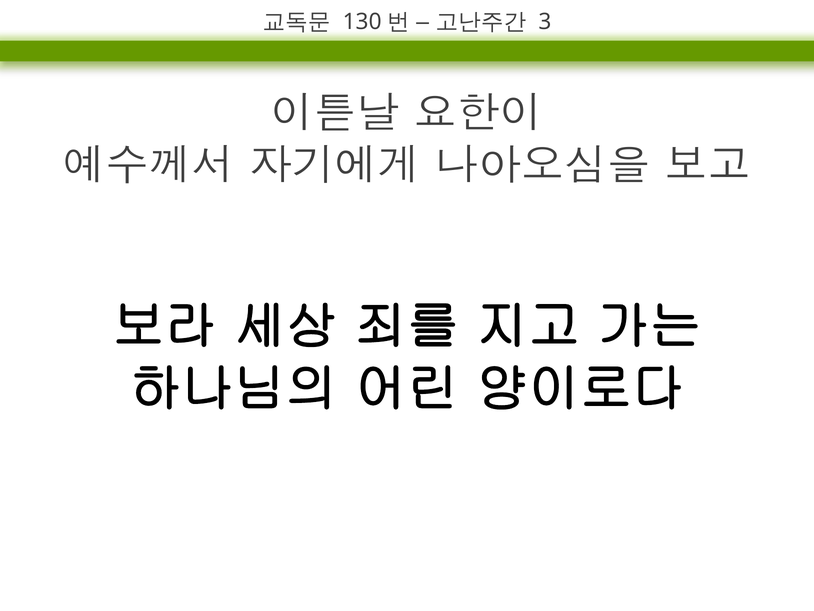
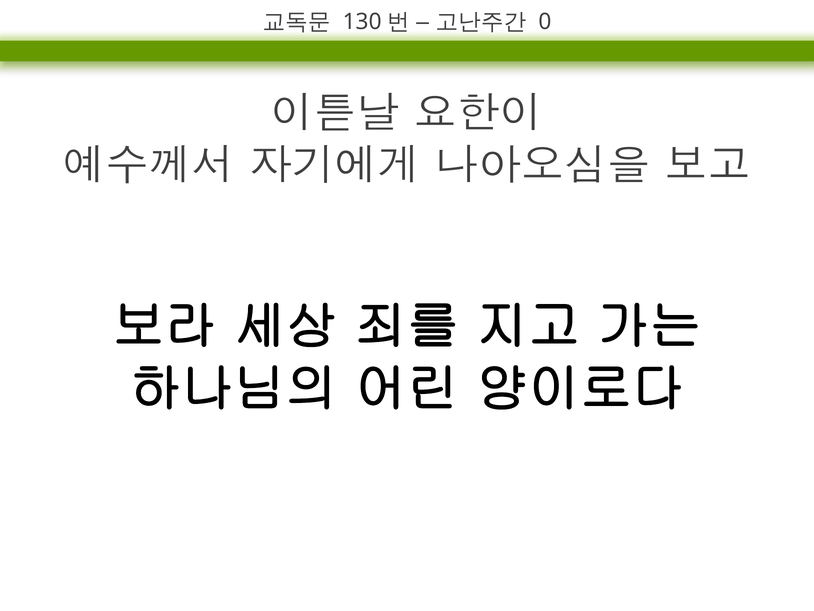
3: 3 -> 0
